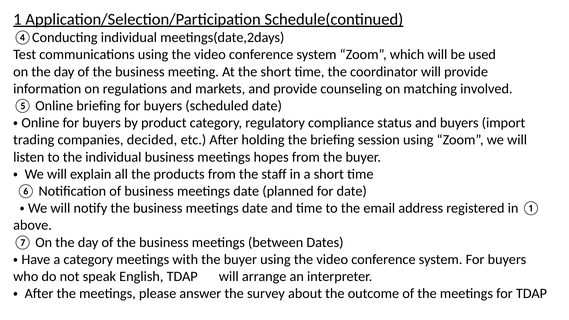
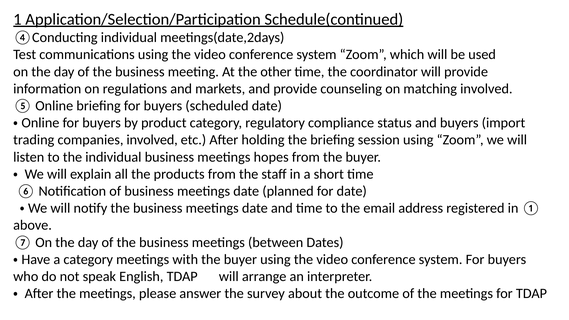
the short: short -> other
companies decided: decided -> involved
